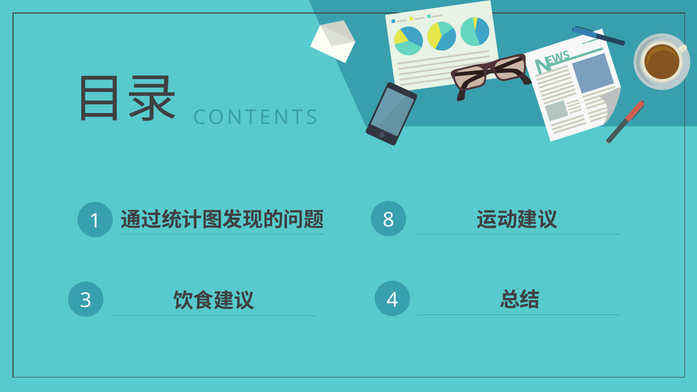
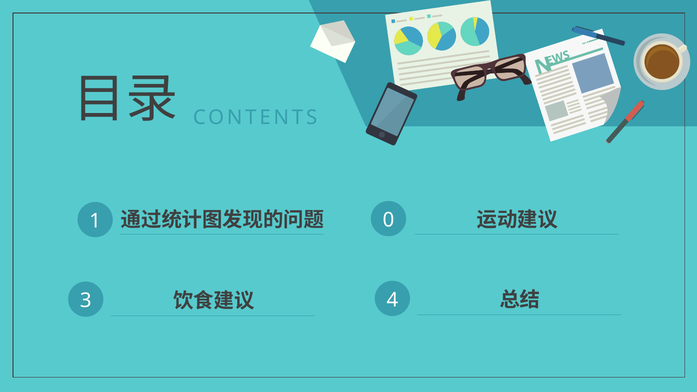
8: 8 -> 0
